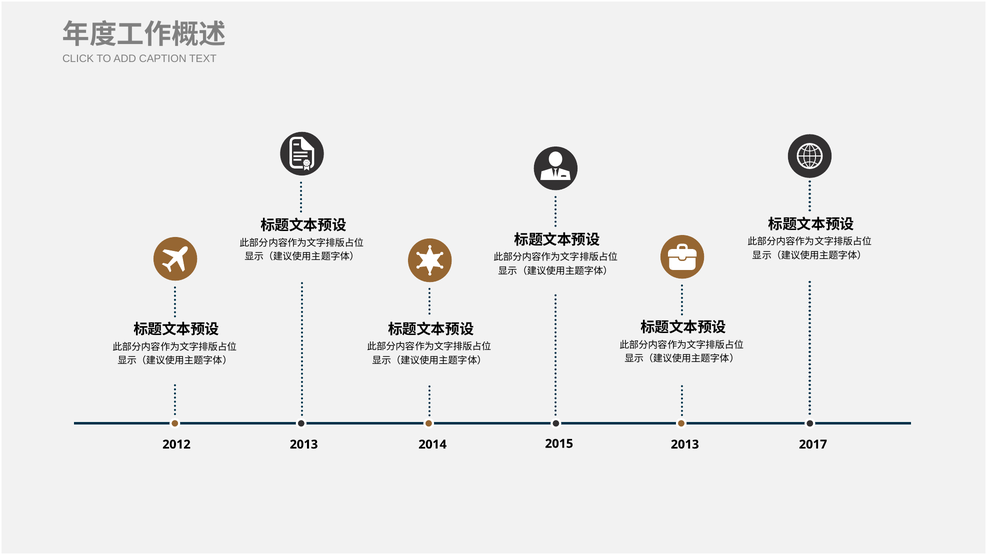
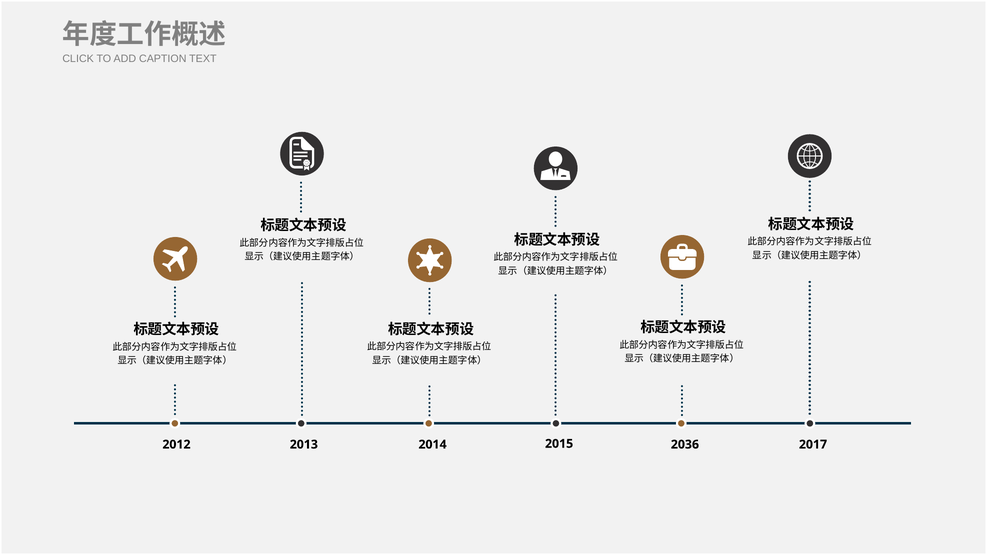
2013 at (685, 445): 2013 -> 2036
